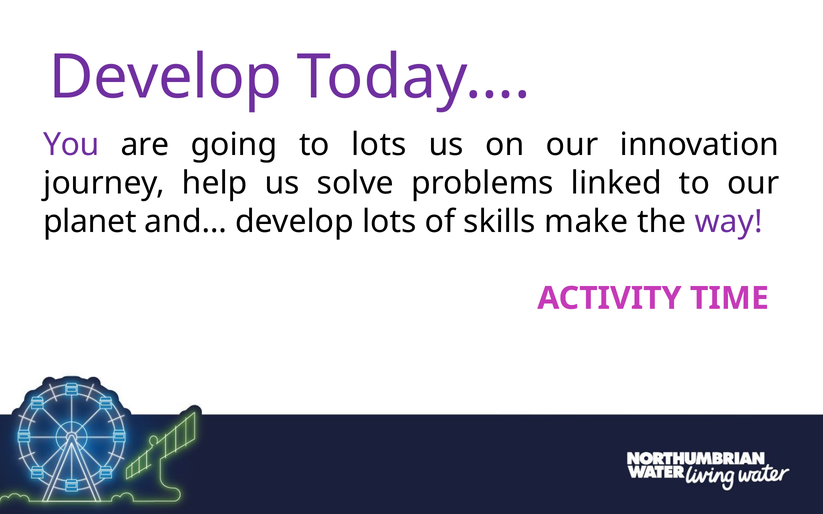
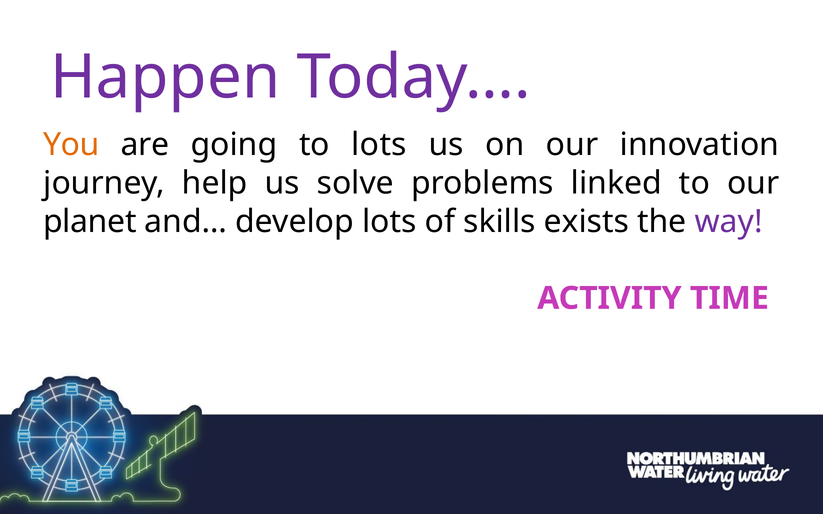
Develop at (166, 77): Develop -> Happen
You colour: purple -> orange
make: make -> exists
